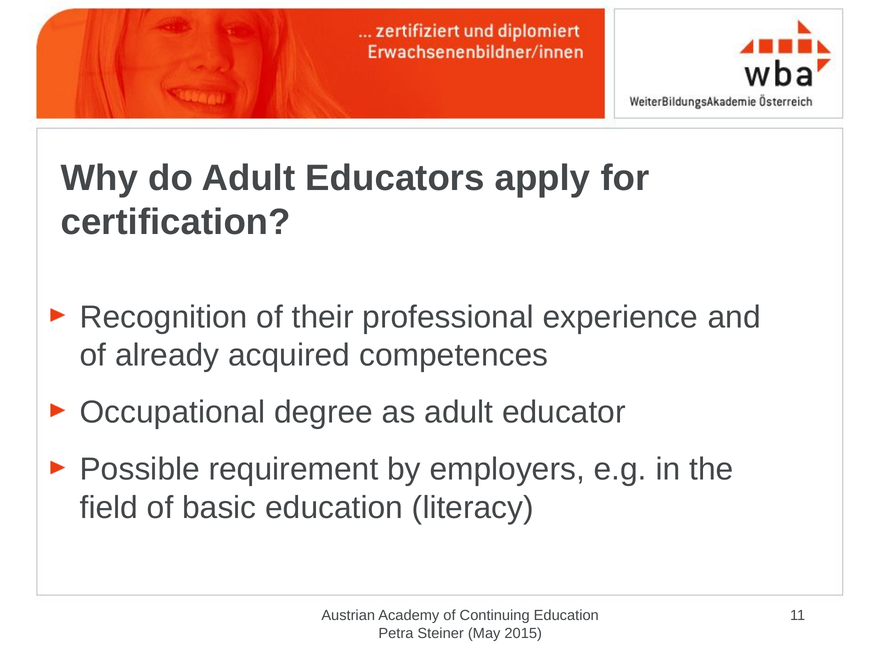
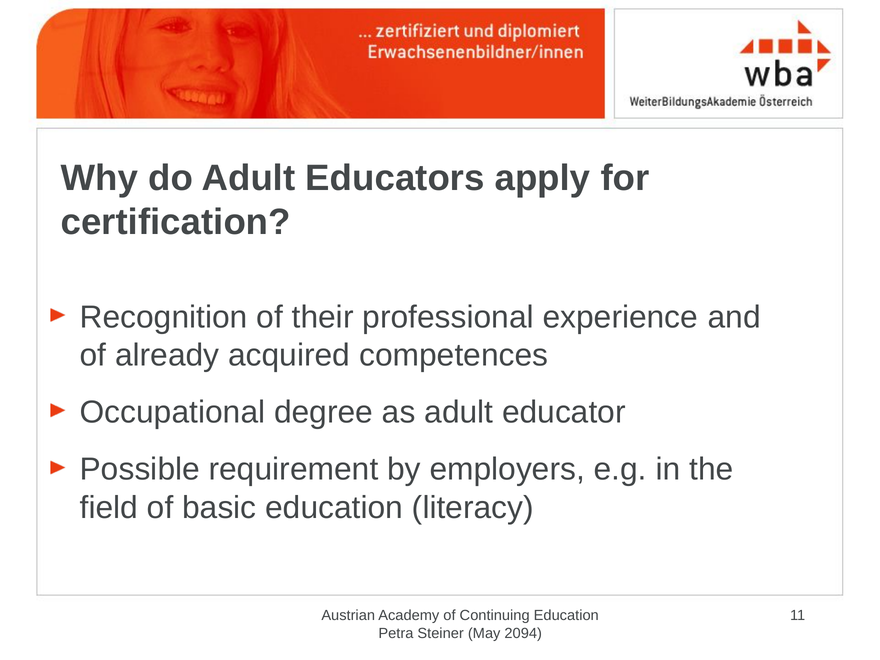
2015: 2015 -> 2094
